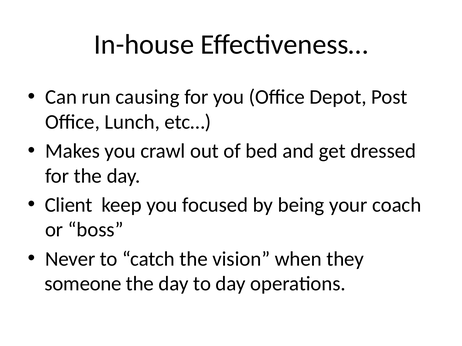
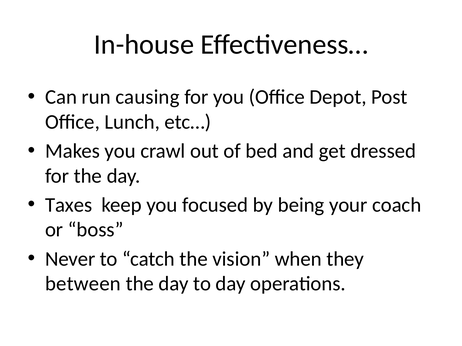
Client: Client -> Taxes
someone: someone -> between
